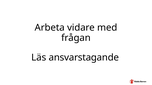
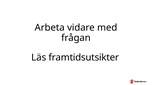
ansvarstagande: ansvarstagande -> framtidsutsikter
